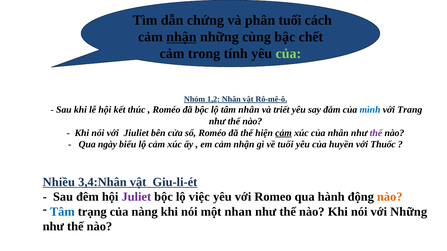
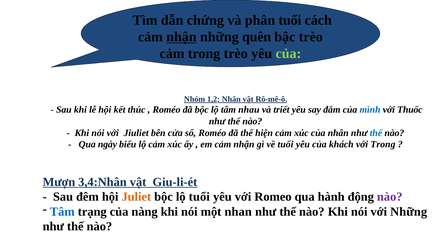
cùng: cùng -> quên
bậc chết: chết -> trèo
trong tính: tính -> trèo
tâm nhân: nhân -> nhau
Trang: Trang -> Thuốc
cảm at (284, 133) underline: present -> none
thế at (376, 133) colour: purple -> blue
huyền: huyền -> khách
với Thuốc: Thuốc -> Trong
Nhiều: Nhiều -> Mượn
Juliet colour: purple -> orange
lộ việc: việc -> tuổi
nào at (390, 197) colour: orange -> purple
